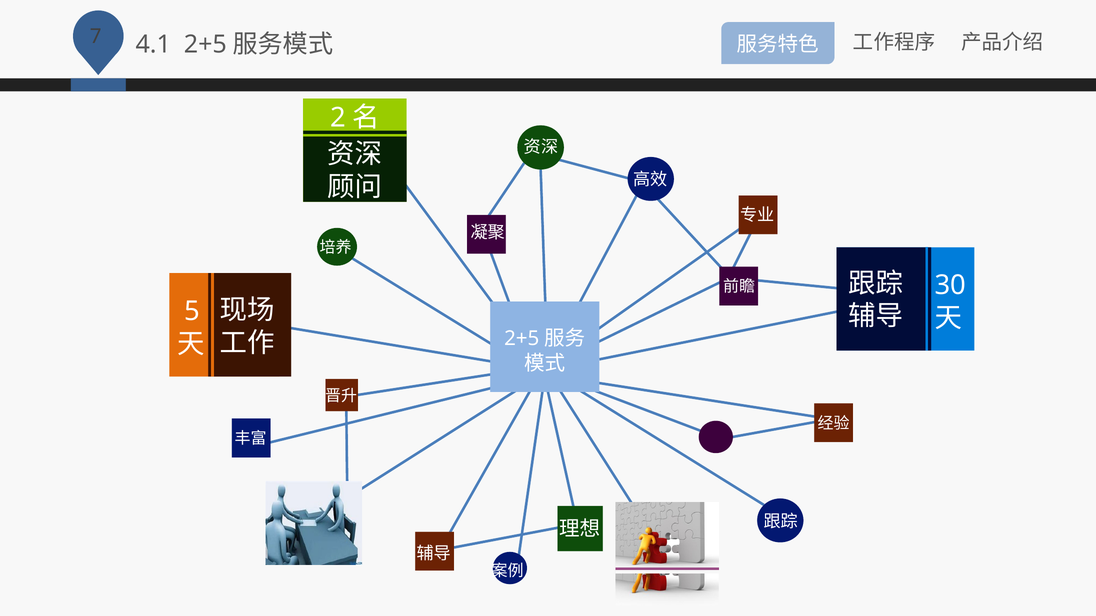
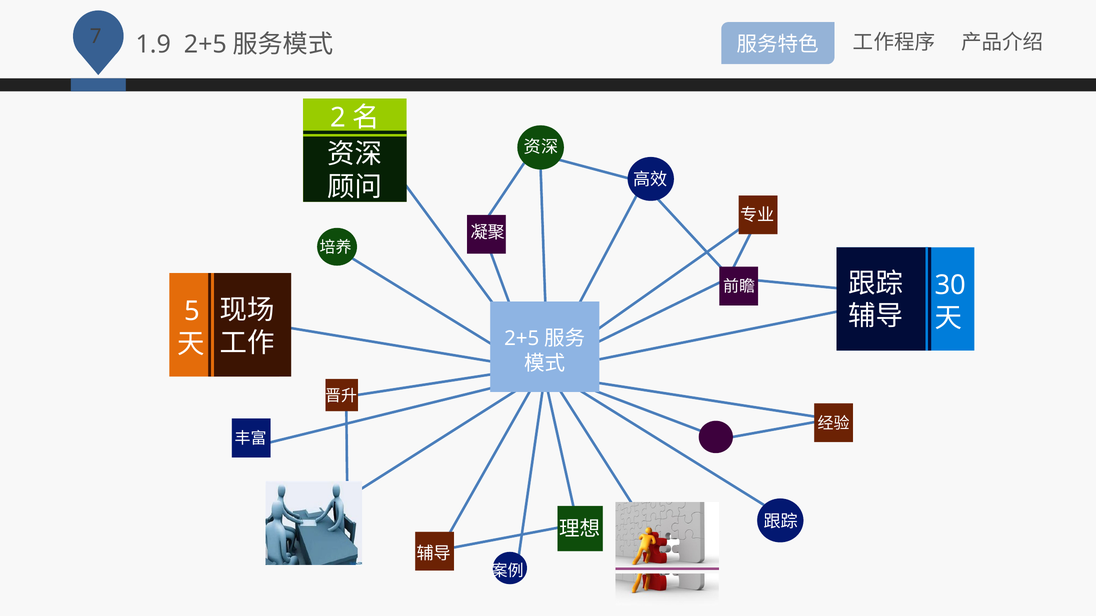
4.1: 4.1 -> 1.9
